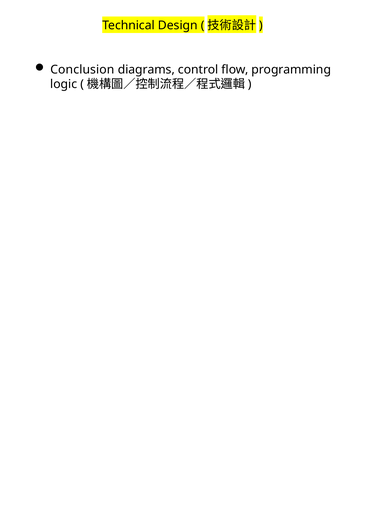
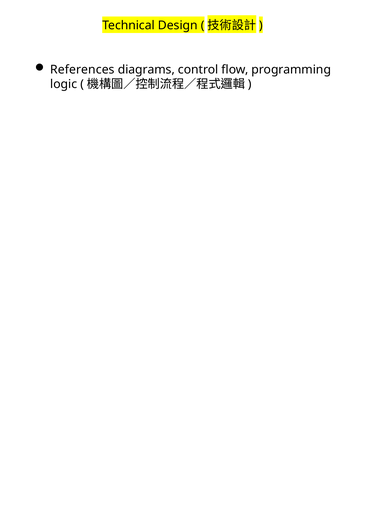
Conclusion: Conclusion -> References
